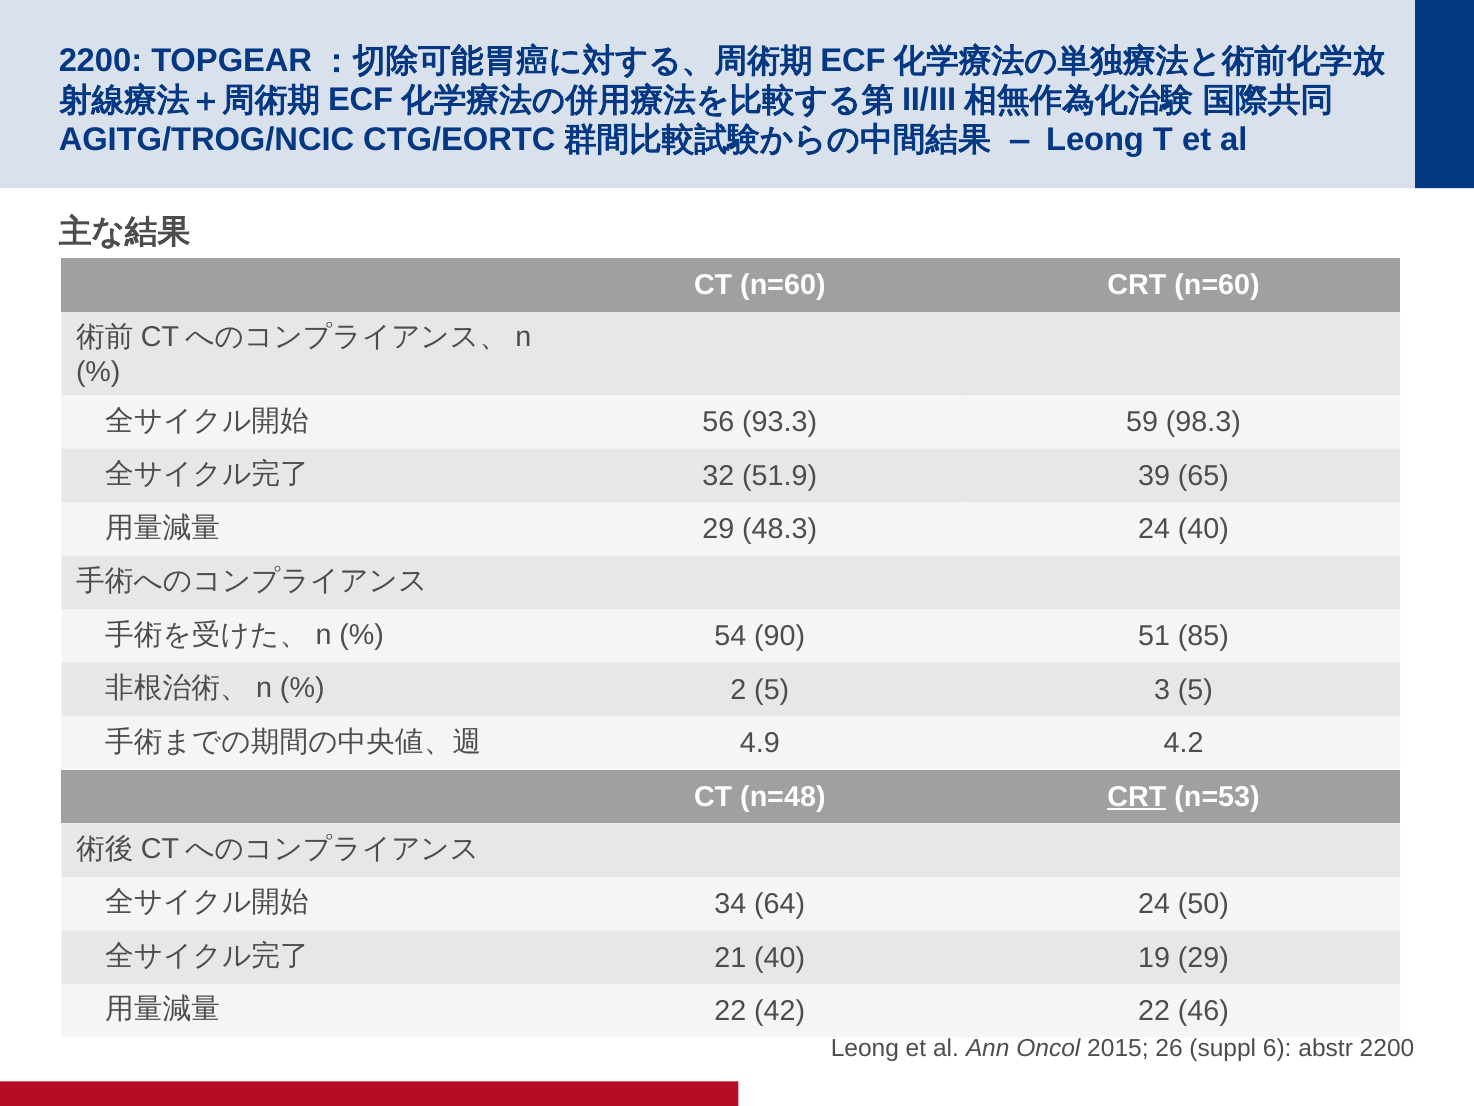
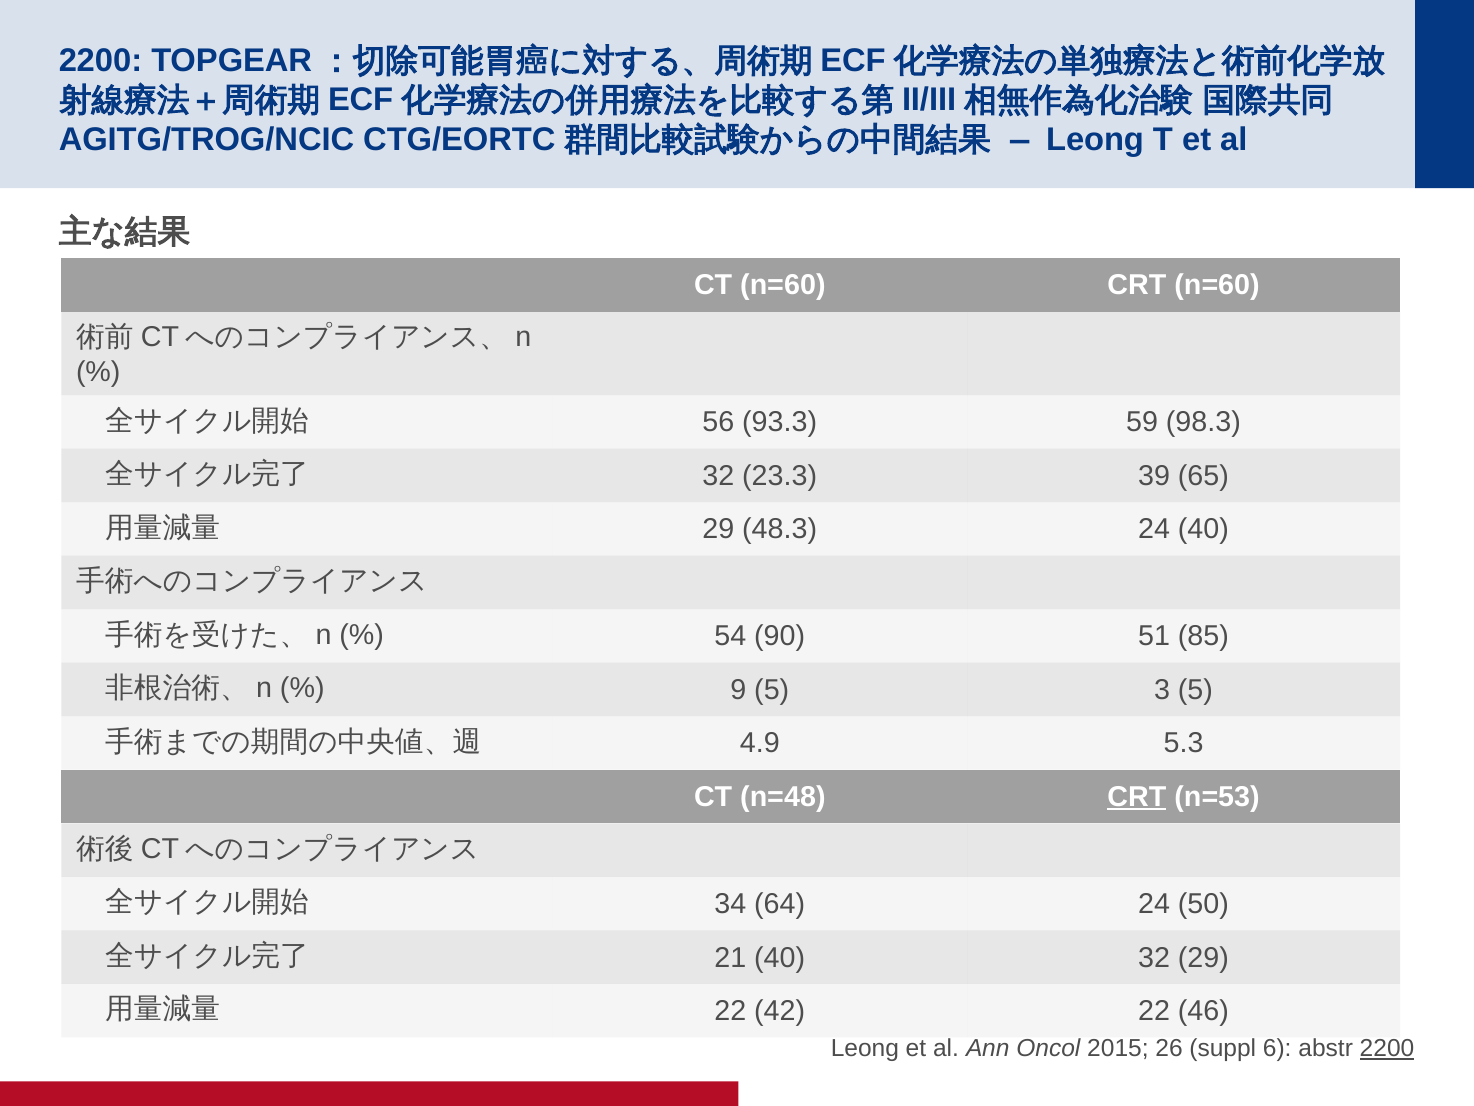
51.9: 51.9 -> 23.3
2: 2 -> 9
4.2: 4.2 -> 5.3
40 19: 19 -> 32
2200 at (1387, 1048) underline: none -> present
